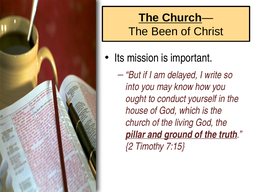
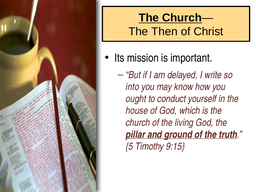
Been: Been -> Then
2: 2 -> 5
7:15: 7:15 -> 9:15
